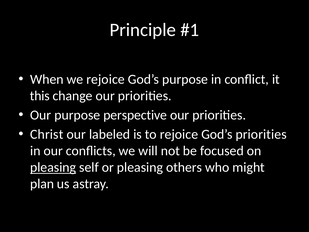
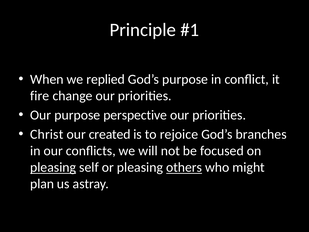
we rejoice: rejoice -> replied
this: this -> fire
labeled: labeled -> created
God’s priorities: priorities -> branches
others underline: none -> present
